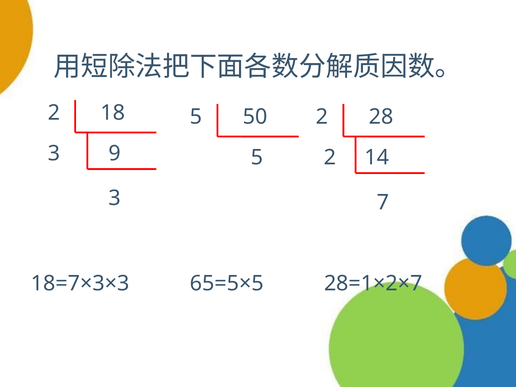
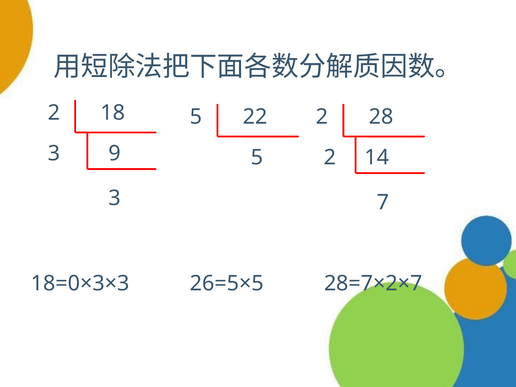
50: 50 -> 22
18=7×3×3: 18=7×3×3 -> 18=0×3×3
65=5×5: 65=5×5 -> 26=5×5
28=1×2×7: 28=1×2×7 -> 28=7×2×7
